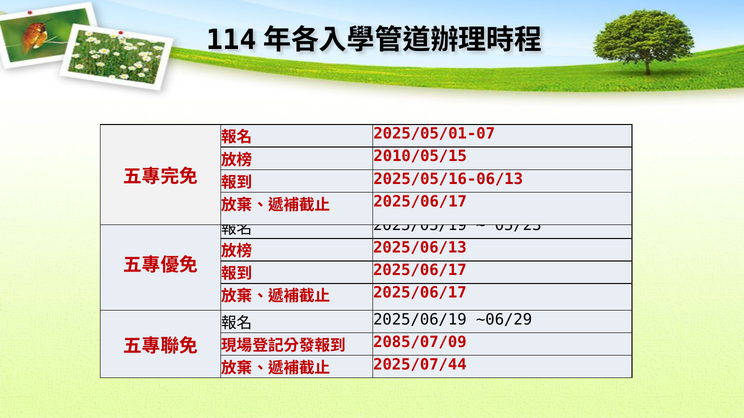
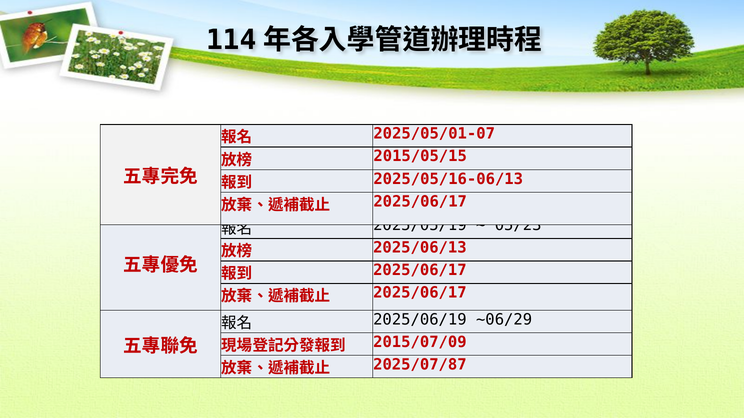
2010/05/15: 2010/05/15 -> 2015/05/15
2085/07/09: 2085/07/09 -> 2015/07/09
2025/07/44: 2025/07/44 -> 2025/07/87
